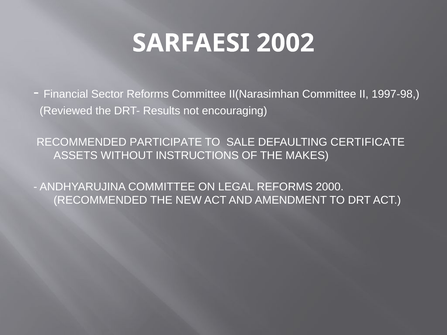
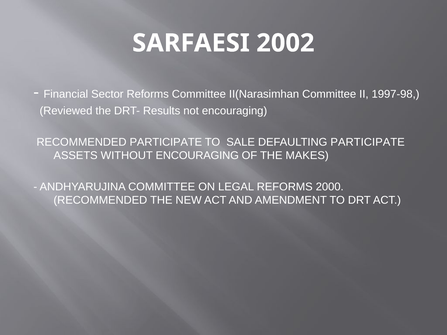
DEFAULTING CERTIFICATE: CERTIFICATE -> PARTICIPATE
WITHOUT INSTRUCTIONS: INSTRUCTIONS -> ENCOURAGING
